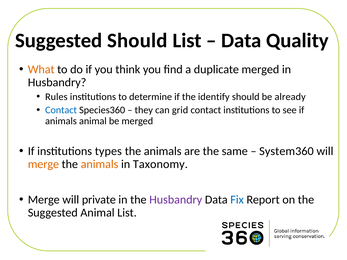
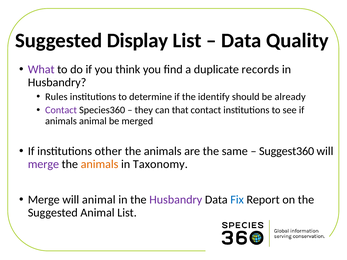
Suggested Should: Should -> Display
What colour: orange -> purple
duplicate merged: merged -> records
Contact at (61, 110) colour: blue -> purple
grid: grid -> that
types: types -> other
System360: System360 -> Suggest360
merge at (43, 164) colour: orange -> purple
will private: private -> animal
